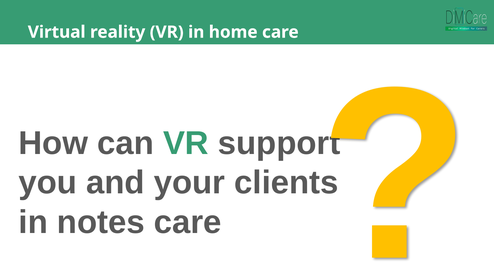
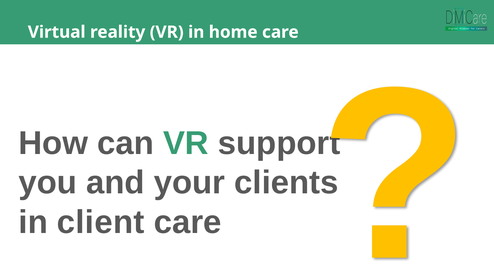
notes: notes -> client
